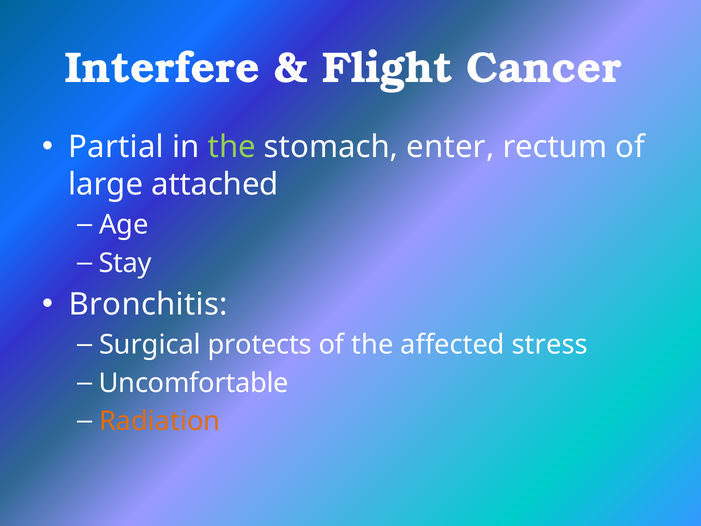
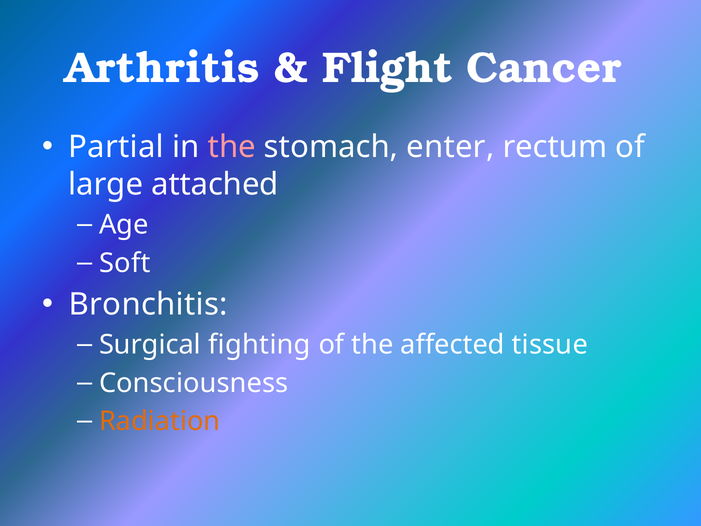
Interfere: Interfere -> Arthritis
the at (232, 147) colour: light green -> pink
Stay: Stay -> Soft
protects: protects -> fighting
stress: stress -> tissue
Uncomfortable: Uncomfortable -> Consciousness
